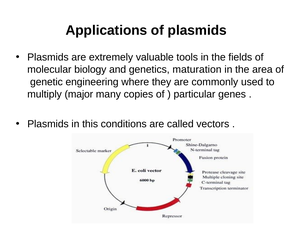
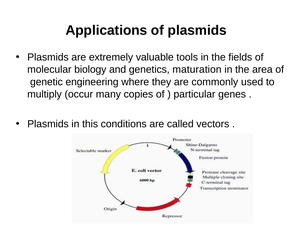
major: major -> occur
